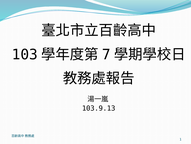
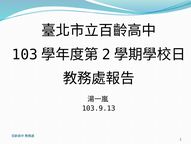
7: 7 -> 2
